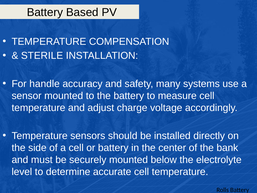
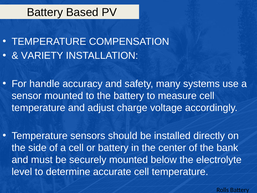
STERILE: STERILE -> VARIETY
